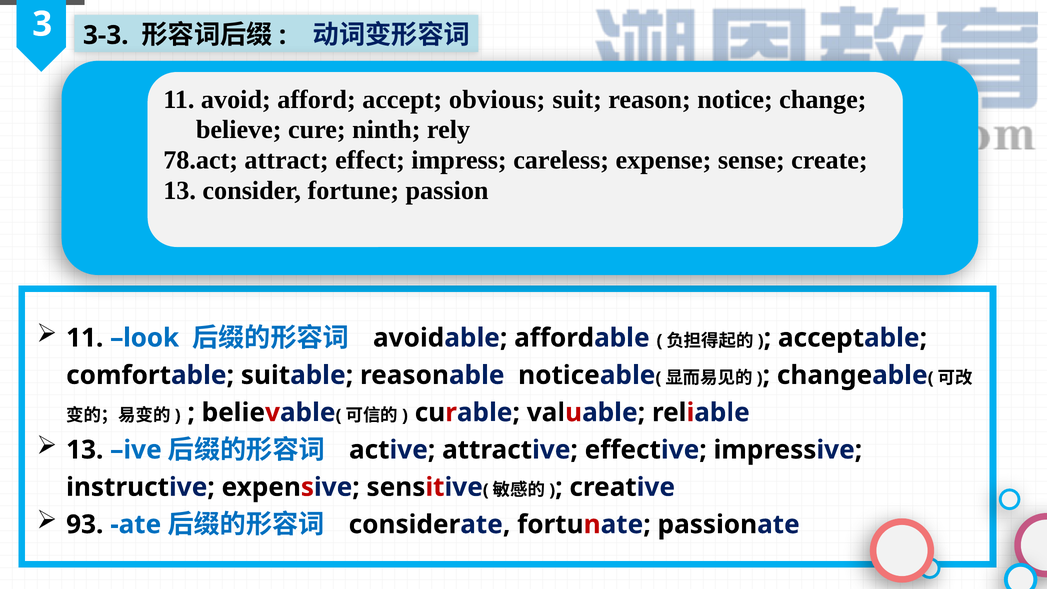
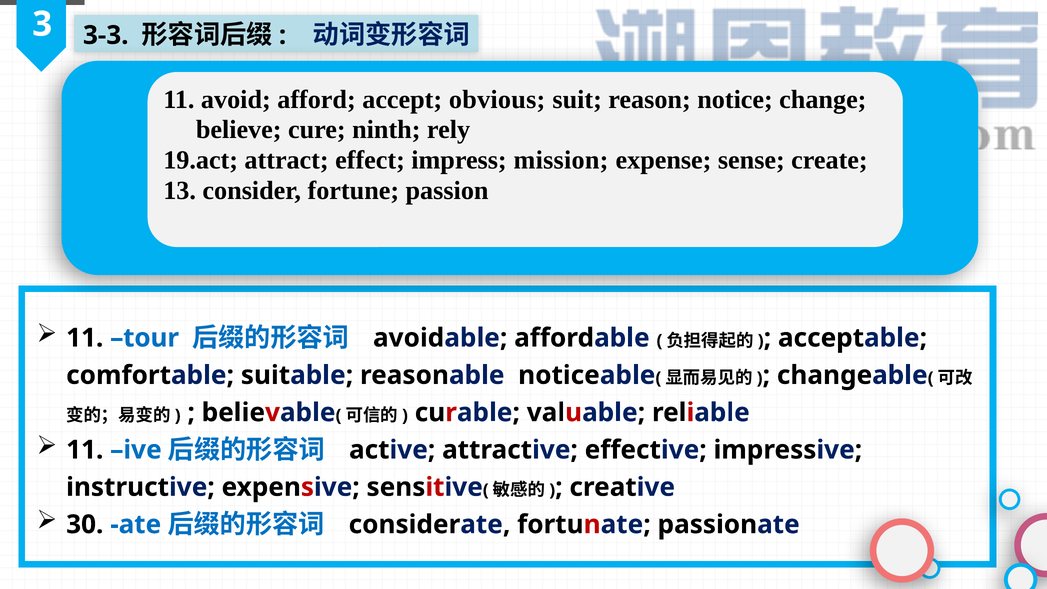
78.act: 78.act -> 19.act
careless: careless -> mission
look: look -> tour
13 at (85, 450): 13 -> 11
93: 93 -> 30
